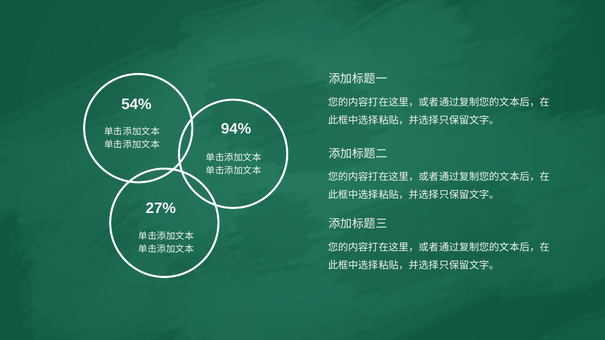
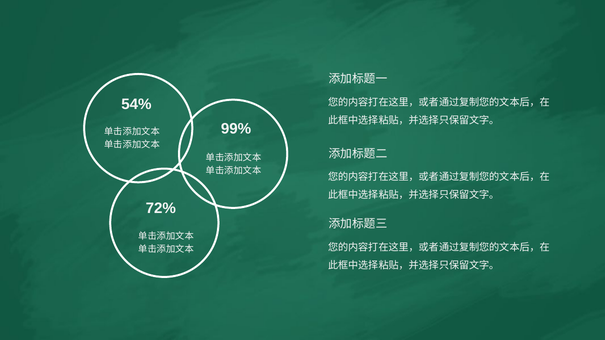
94%: 94% -> 99%
27%: 27% -> 72%
